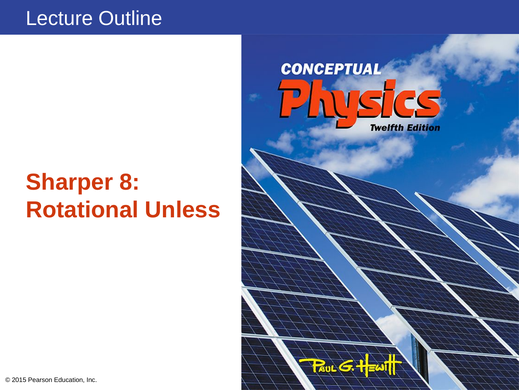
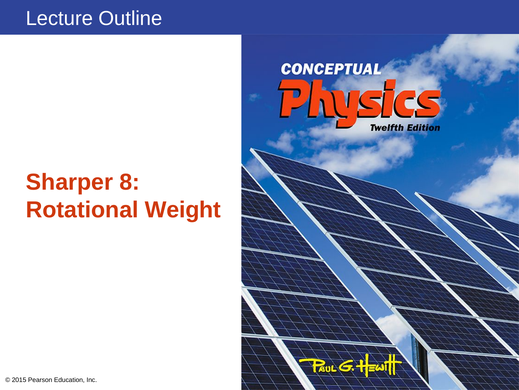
Unless: Unless -> Weight
